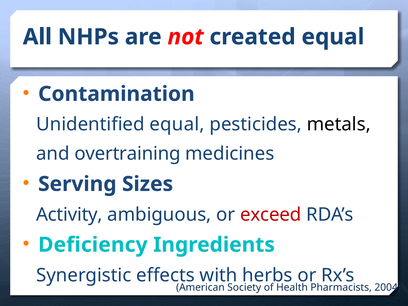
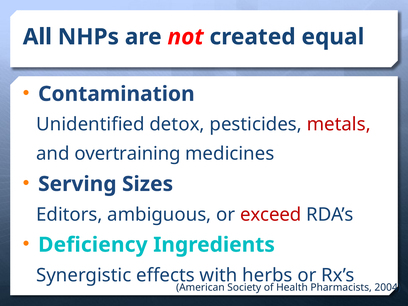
Unidentified equal: equal -> detox
metals colour: black -> red
Activity: Activity -> Editors
